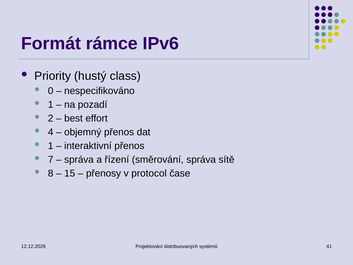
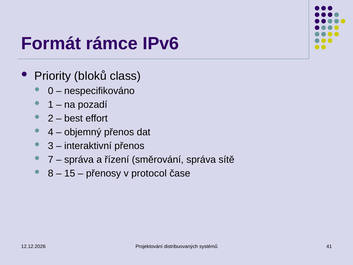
hustý: hustý -> bloků
1 at (51, 146): 1 -> 3
